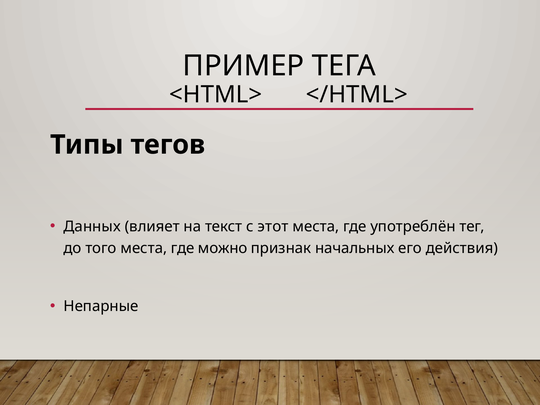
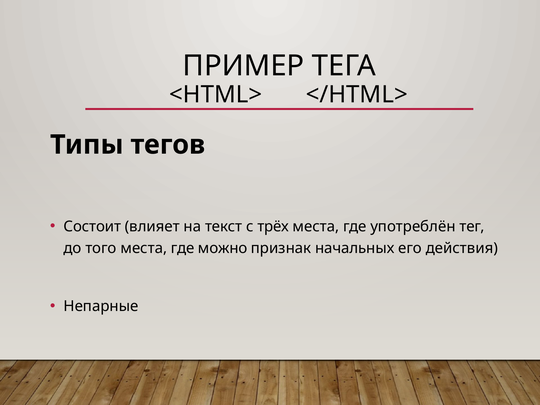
Данных: Данных -> Состоит
этот: этот -> трёх
